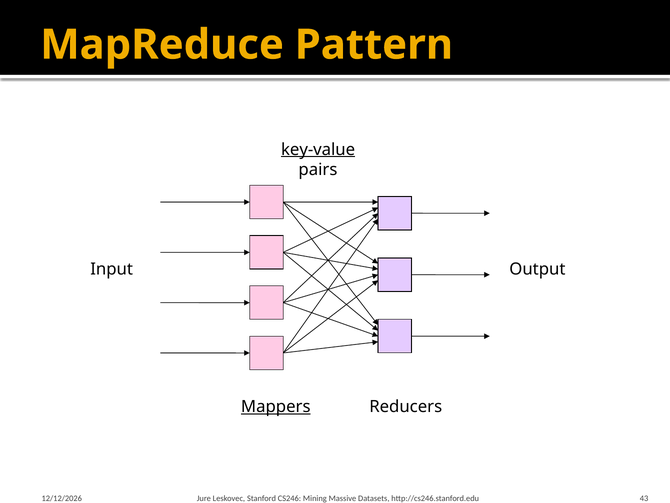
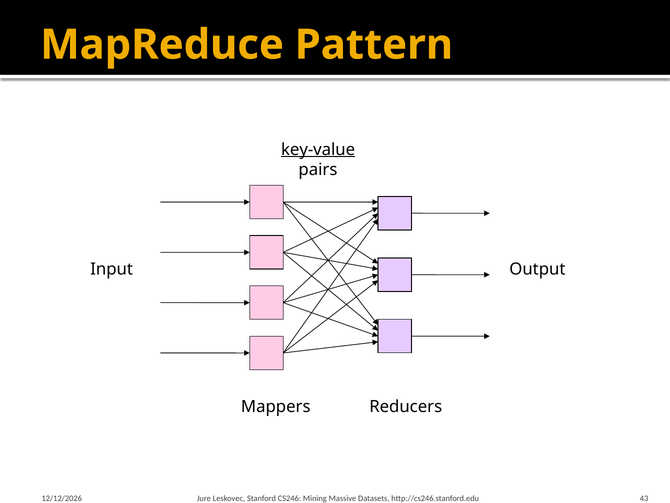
Mappers underline: present -> none
